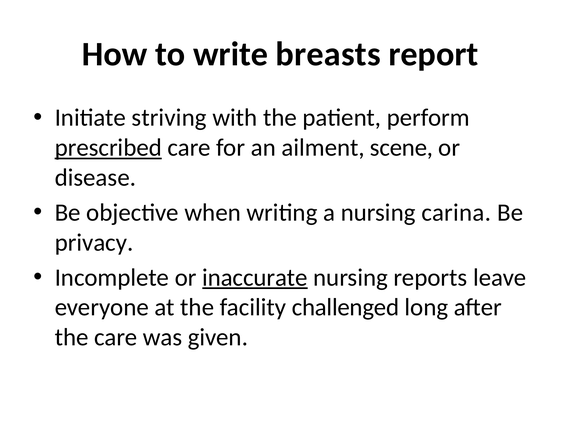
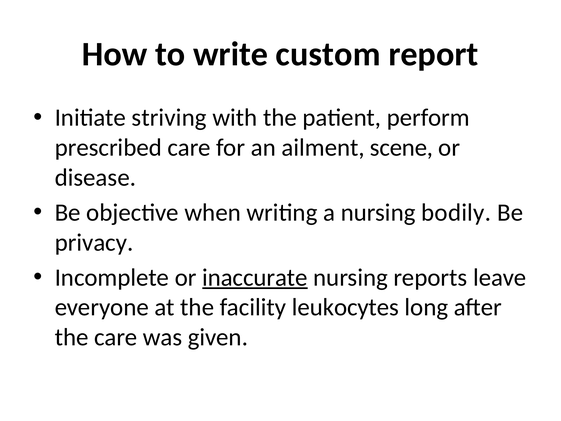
breasts: breasts -> custom
prescribed underline: present -> none
carina: carina -> bodily
challenged: challenged -> leukocytes
